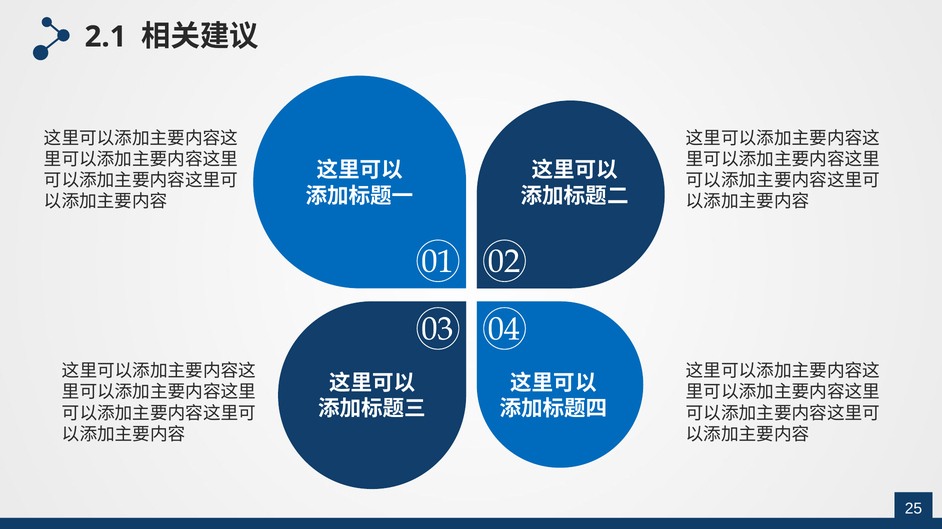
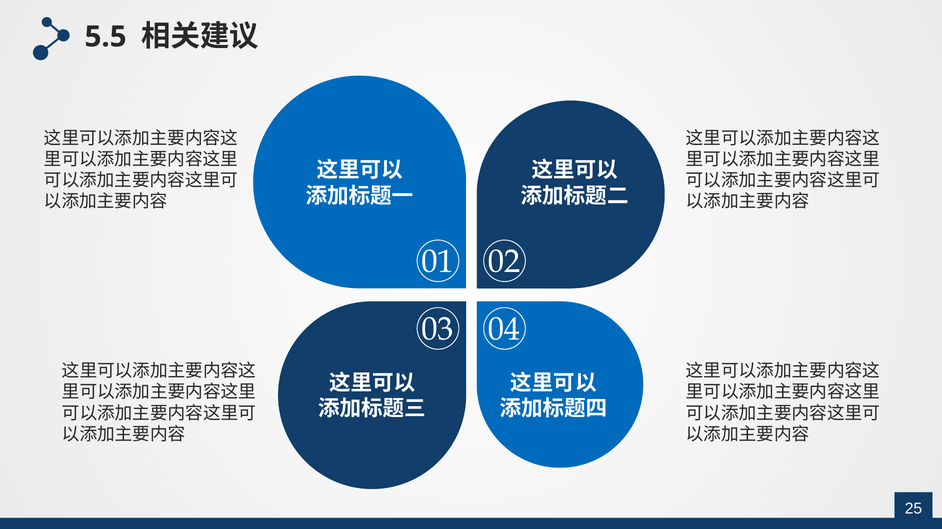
2.1: 2.1 -> 5.5
